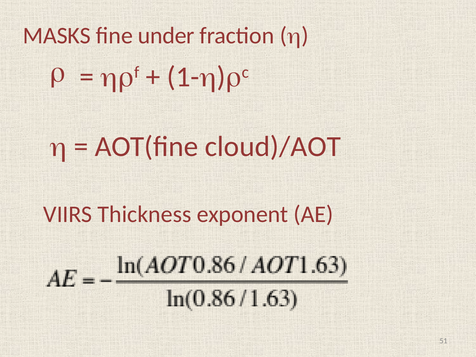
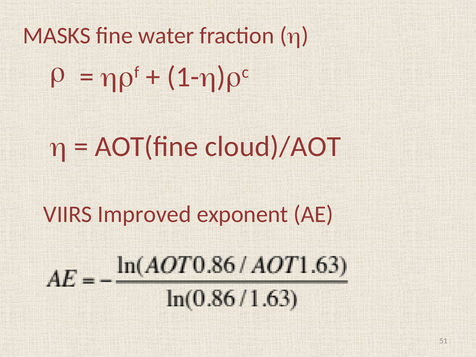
under: under -> water
Thickness: Thickness -> Improved
